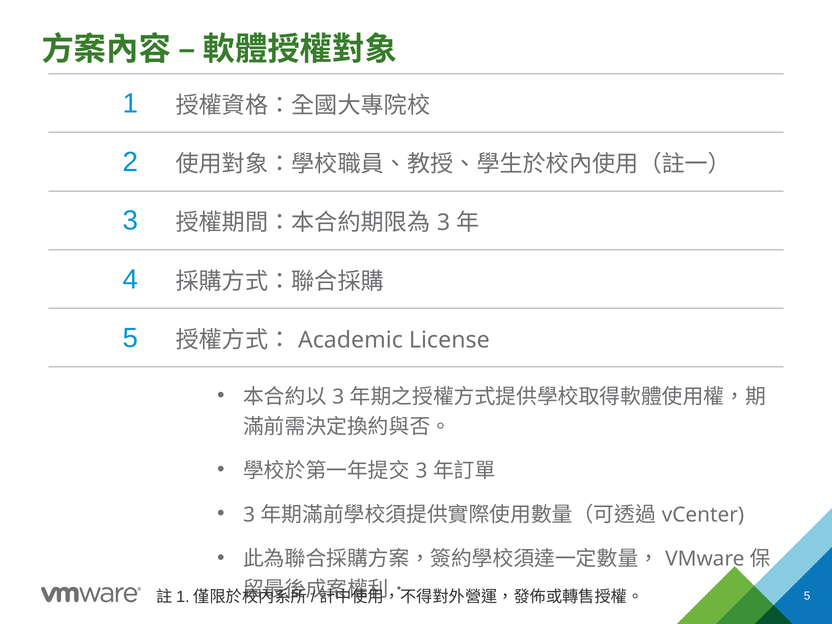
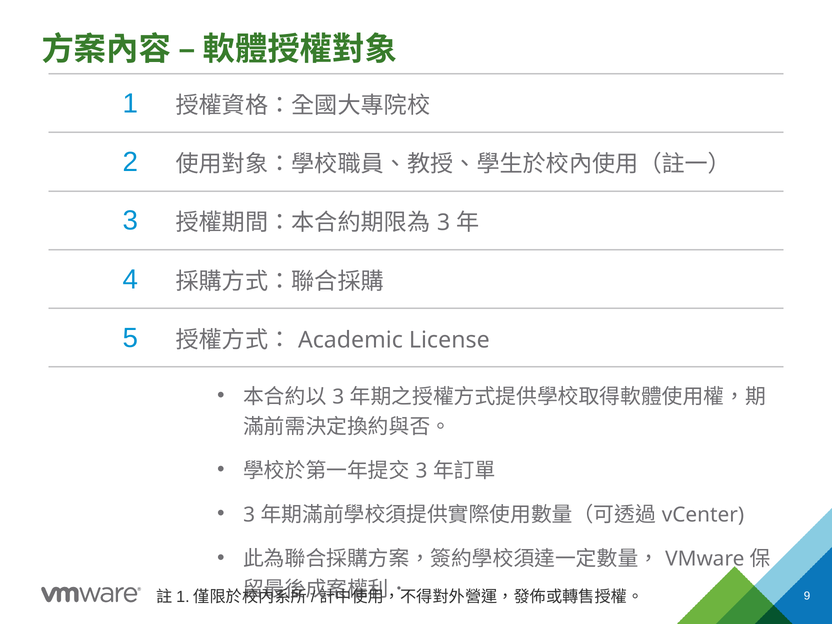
5 at (807, 596): 5 -> 9
